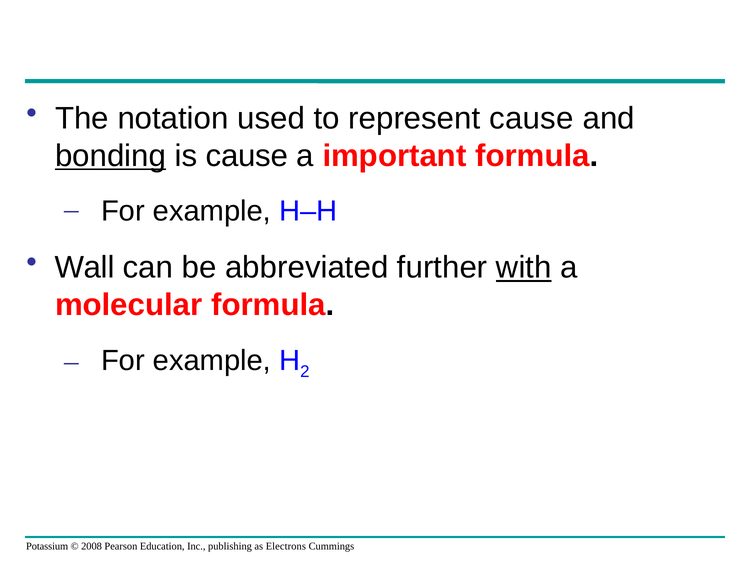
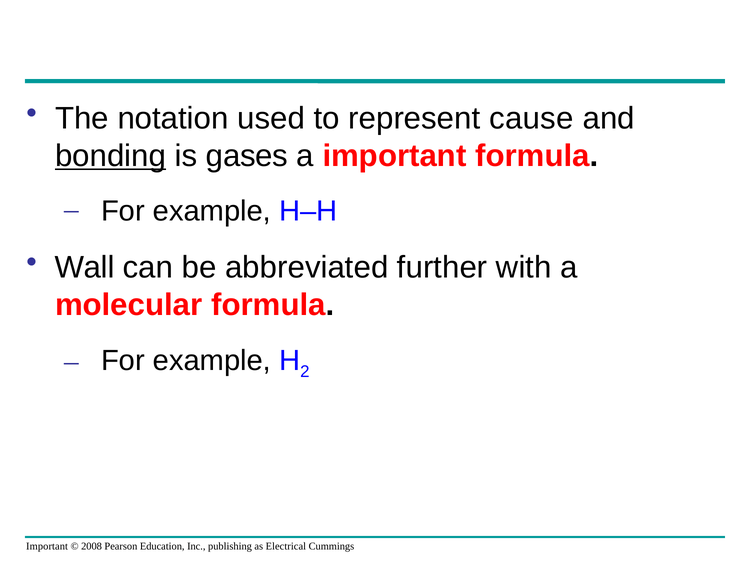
is cause: cause -> gases
with underline: present -> none
Potassium at (47, 547): Potassium -> Important
Electrons: Electrons -> Electrical
